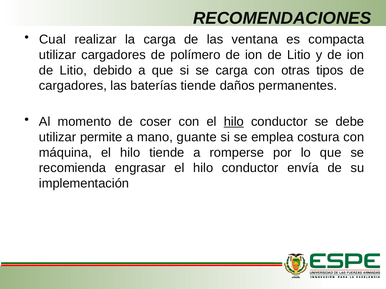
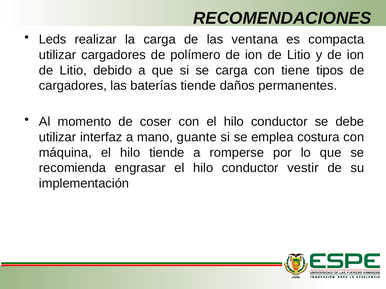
Cual: Cual -> Leds
otras: otras -> tiene
hilo at (234, 122) underline: present -> none
permite: permite -> interfaz
envía: envía -> vestir
